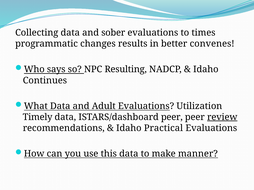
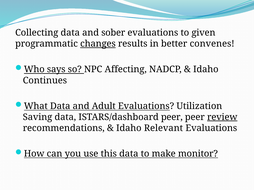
times: times -> given
changes underline: none -> present
Resulting: Resulting -> Affecting
Timely: Timely -> Saving
Practical: Practical -> Relevant
manner: manner -> monitor
